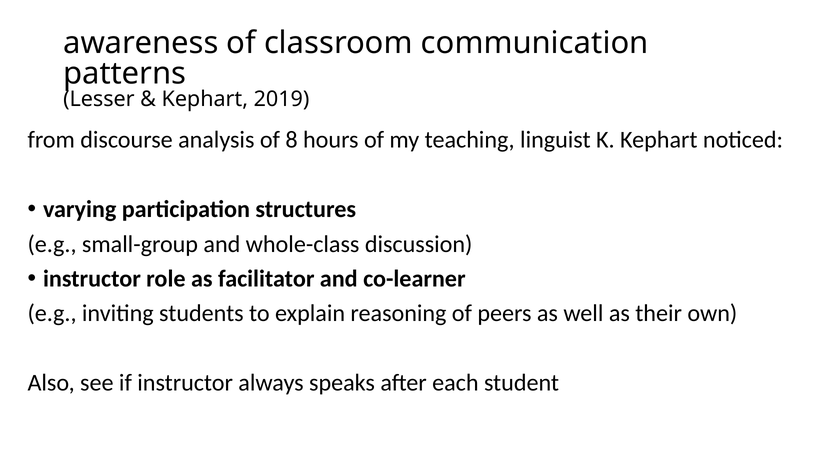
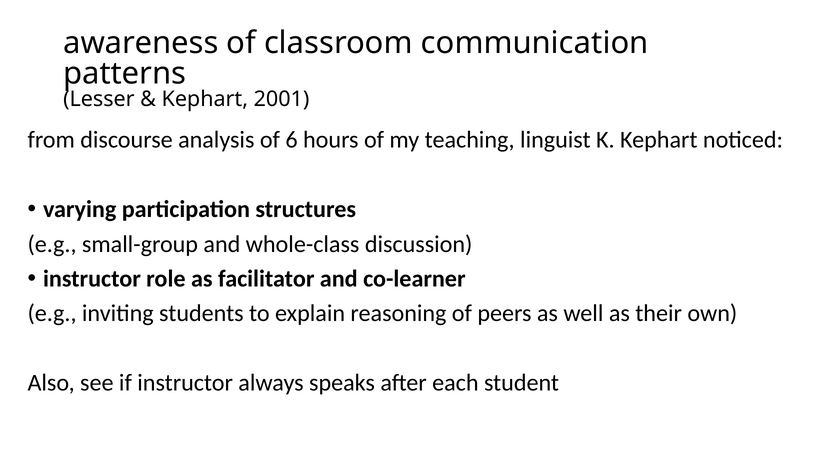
2019: 2019 -> 2001
8: 8 -> 6
